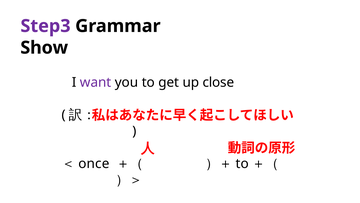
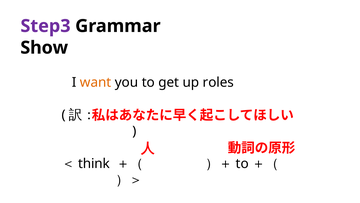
want colour: purple -> orange
close: close -> roles
once: once -> think
